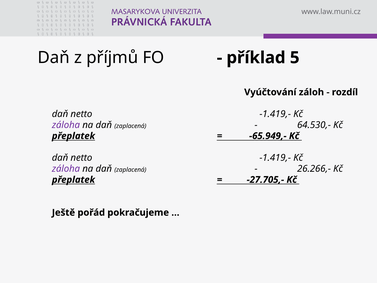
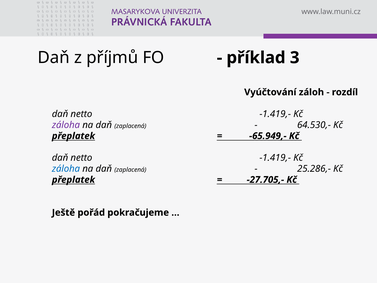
5: 5 -> 3
záloha at (66, 169) colour: purple -> blue
26.266,-: 26.266,- -> 25.286,-
